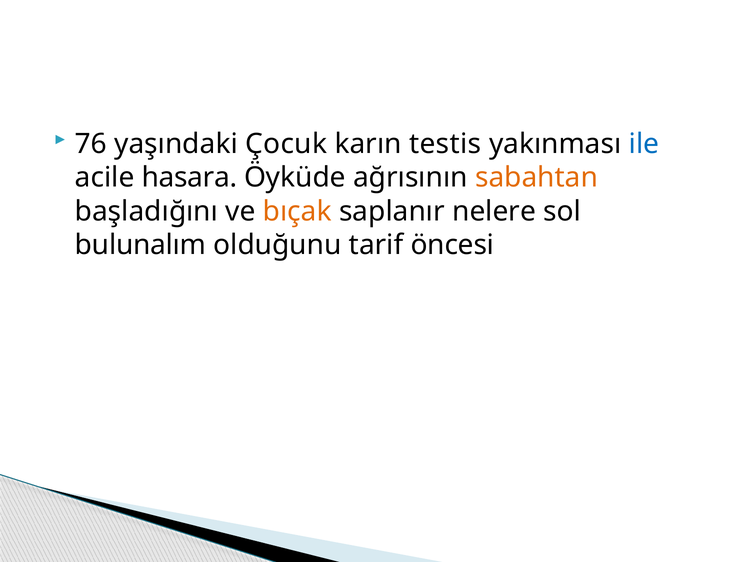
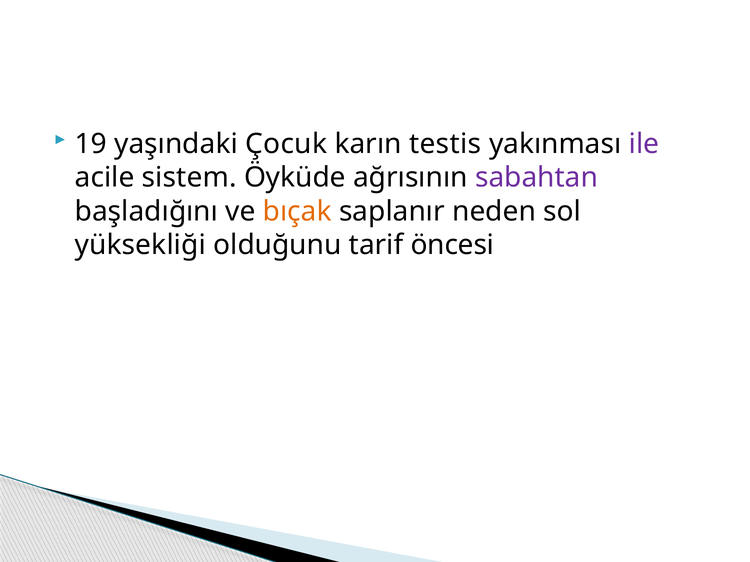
76: 76 -> 19
ile colour: blue -> purple
hasara: hasara -> sistem
sabahtan colour: orange -> purple
nelere: nelere -> neden
bulunalım: bulunalım -> yüksekliği
